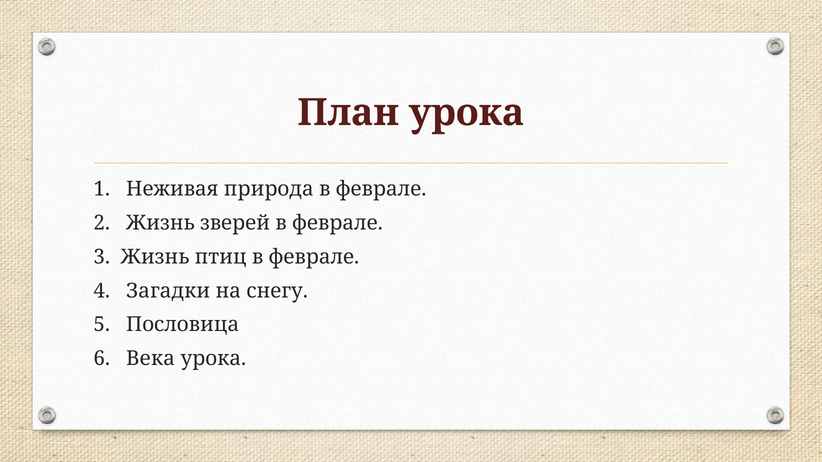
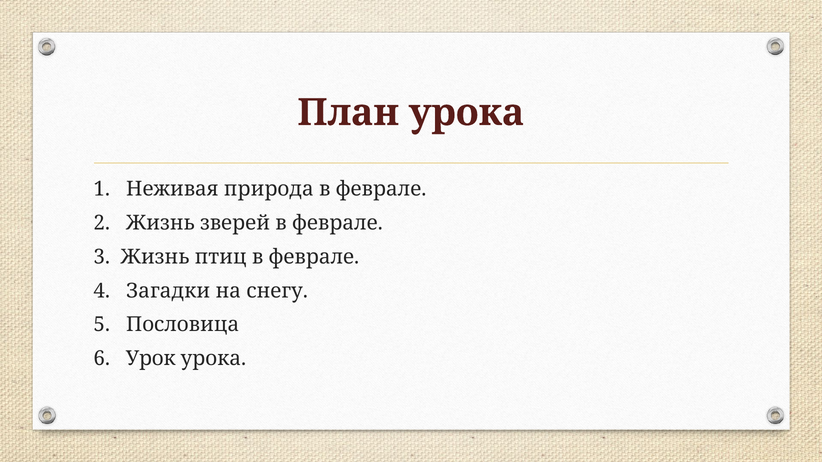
Века: Века -> Урок
